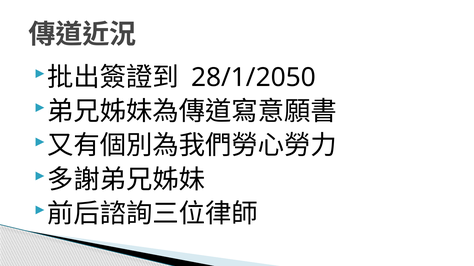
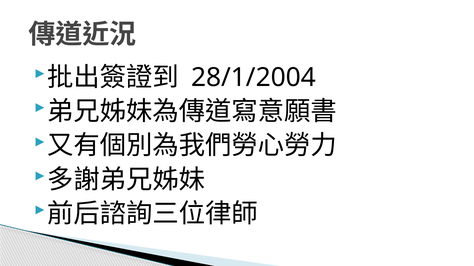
28/1/2050: 28/1/2050 -> 28/1/2004
